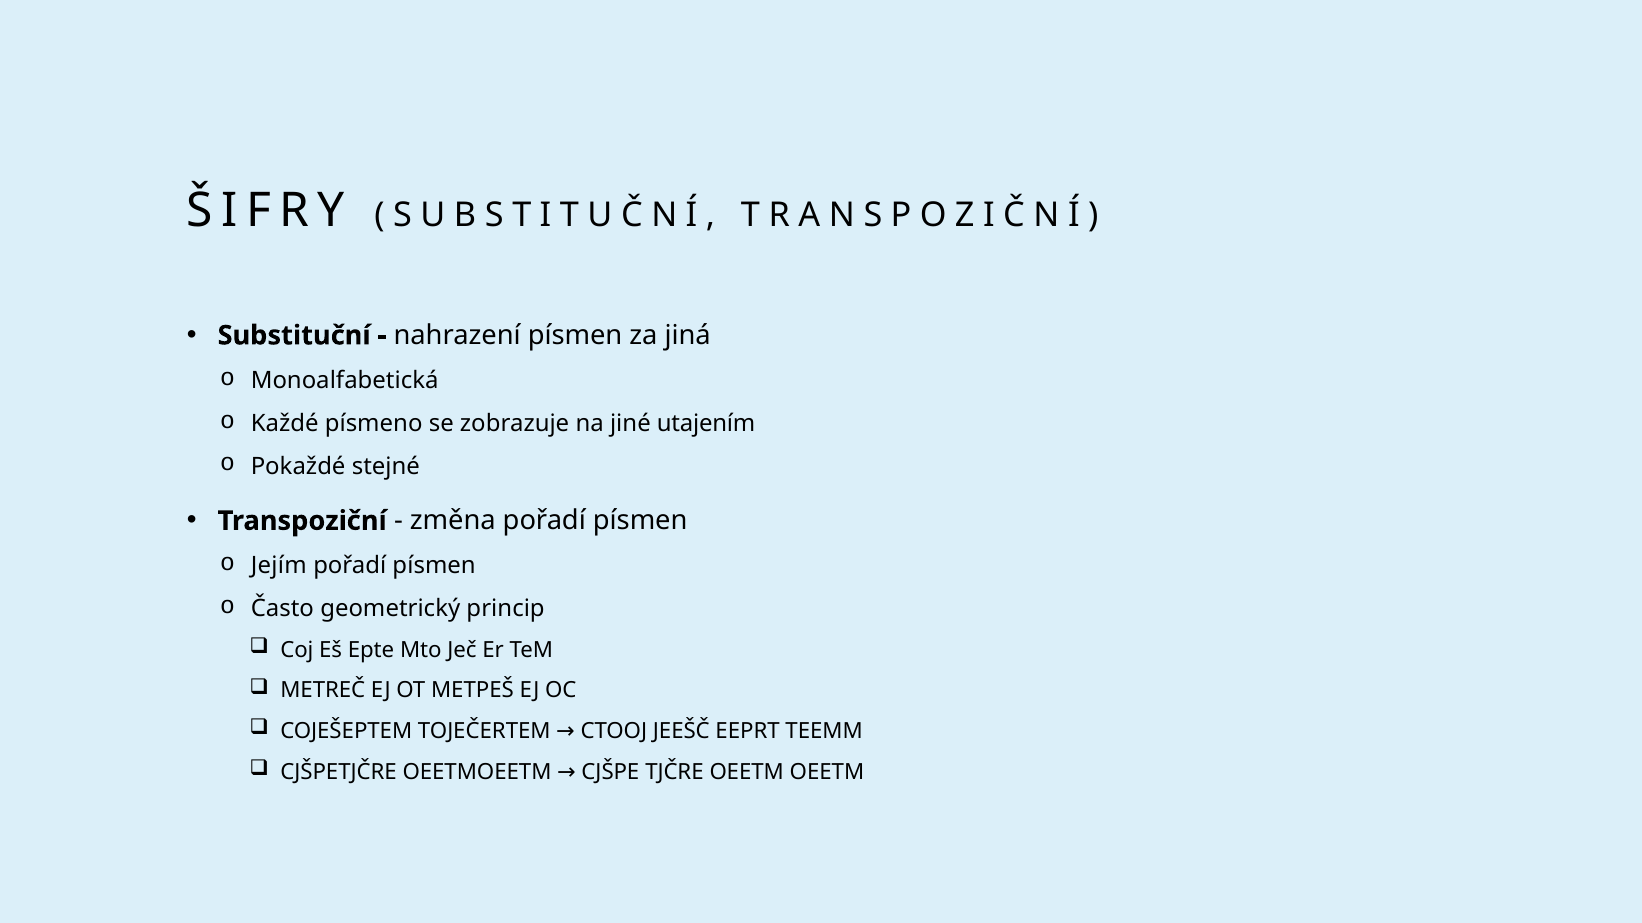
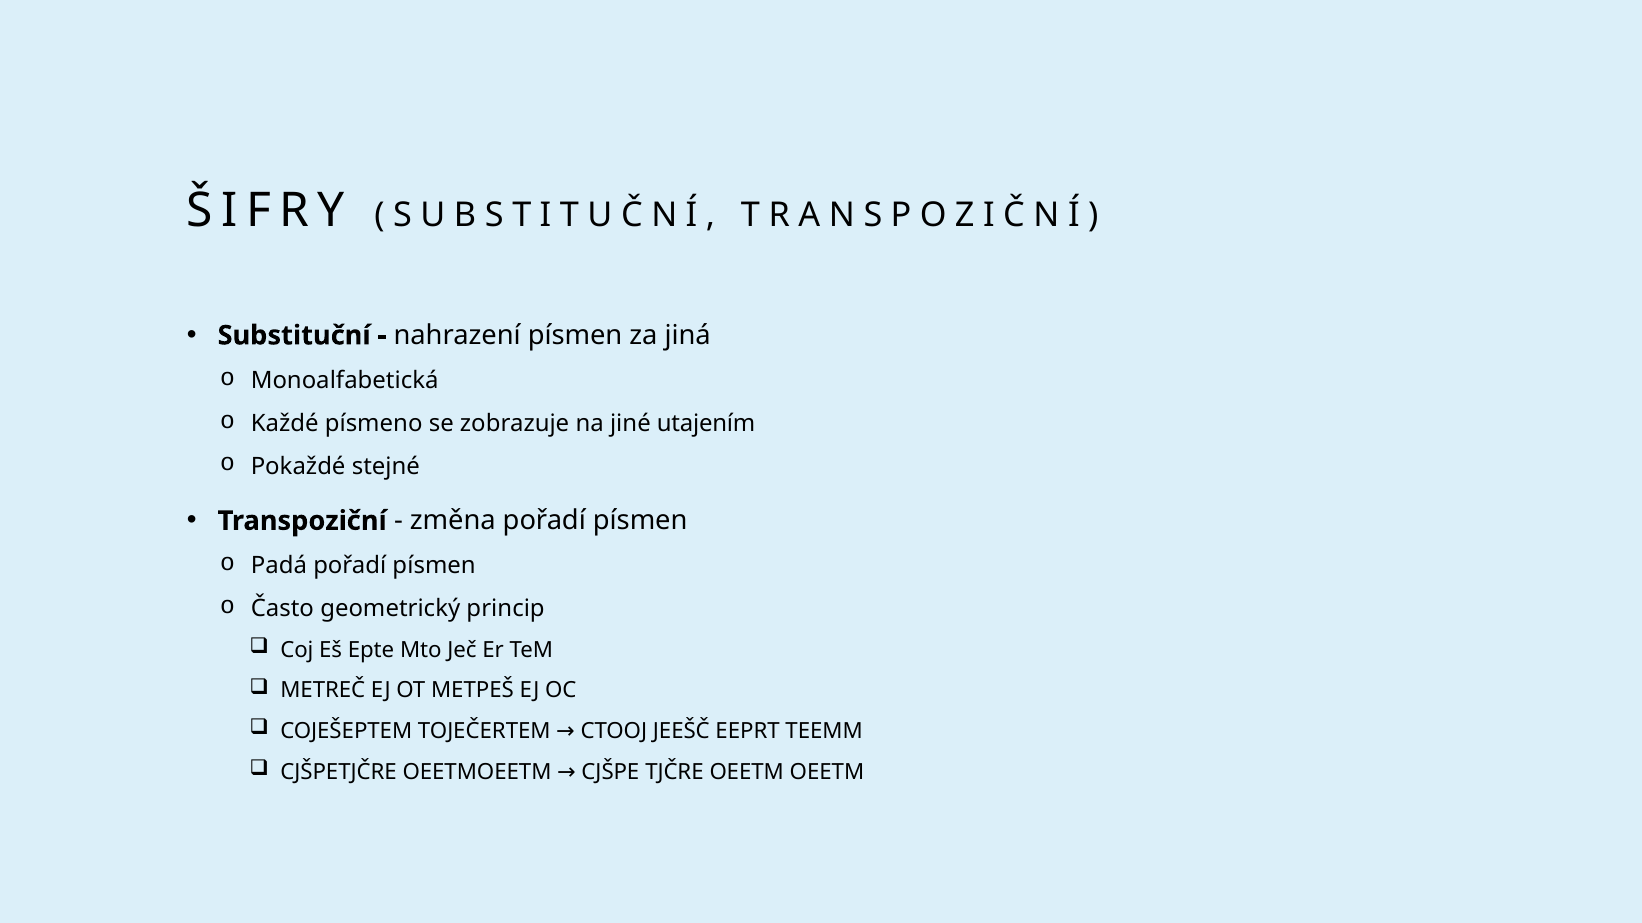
Jejím: Jejím -> Padá
